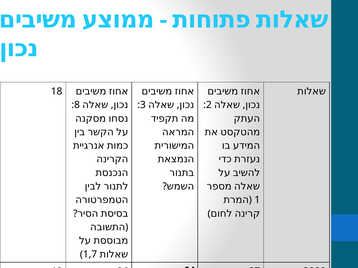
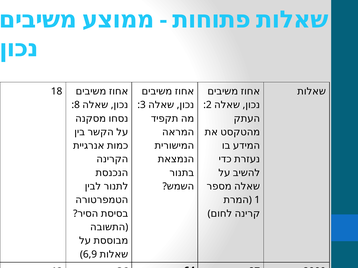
1,7: 1,7 -> 6,9
